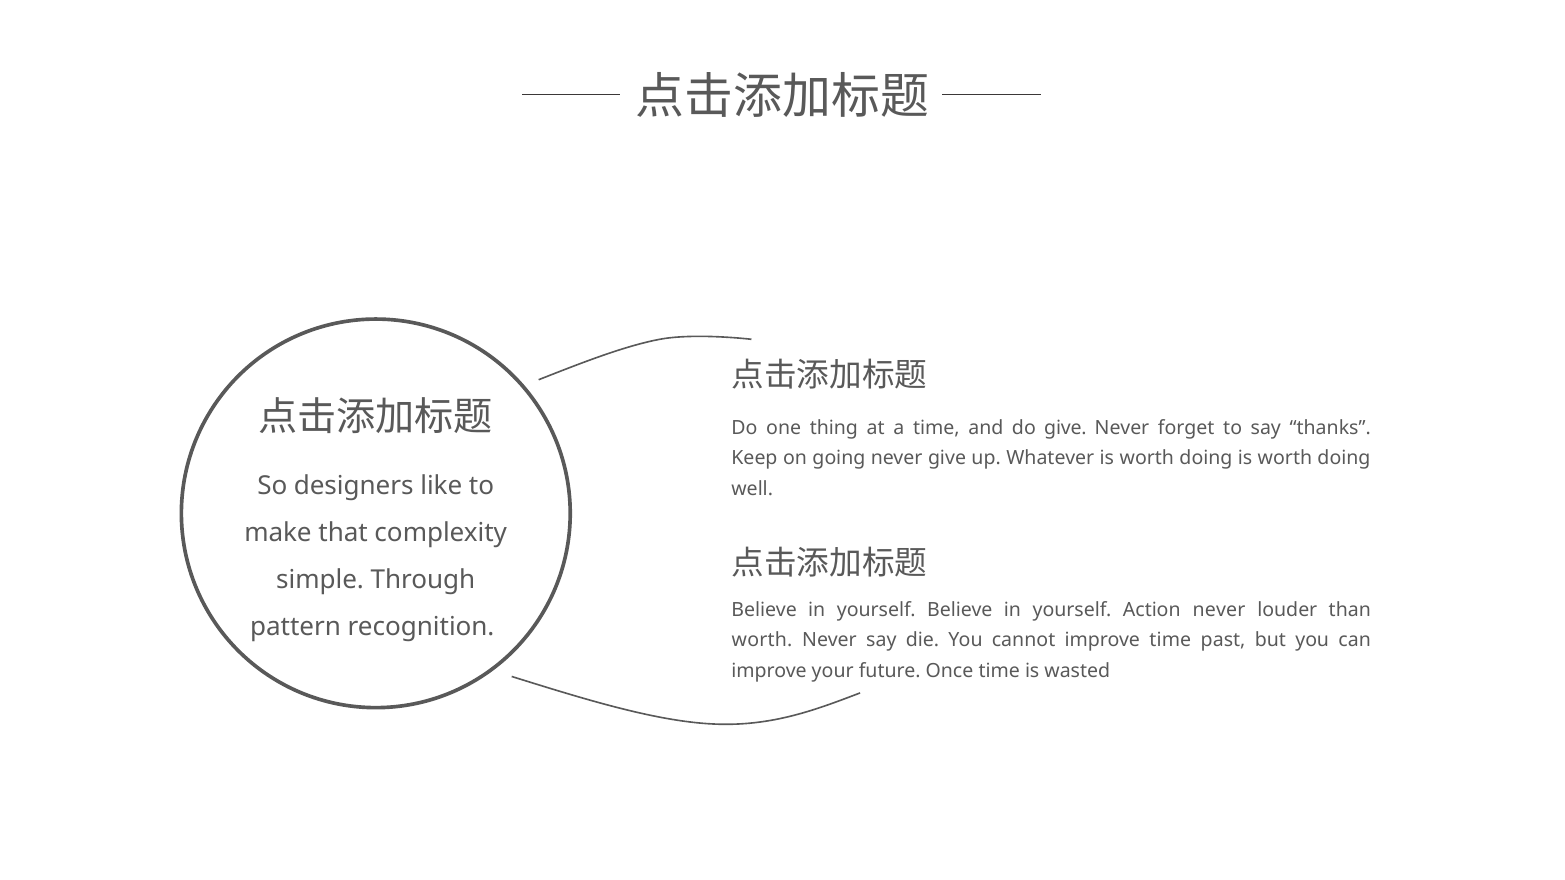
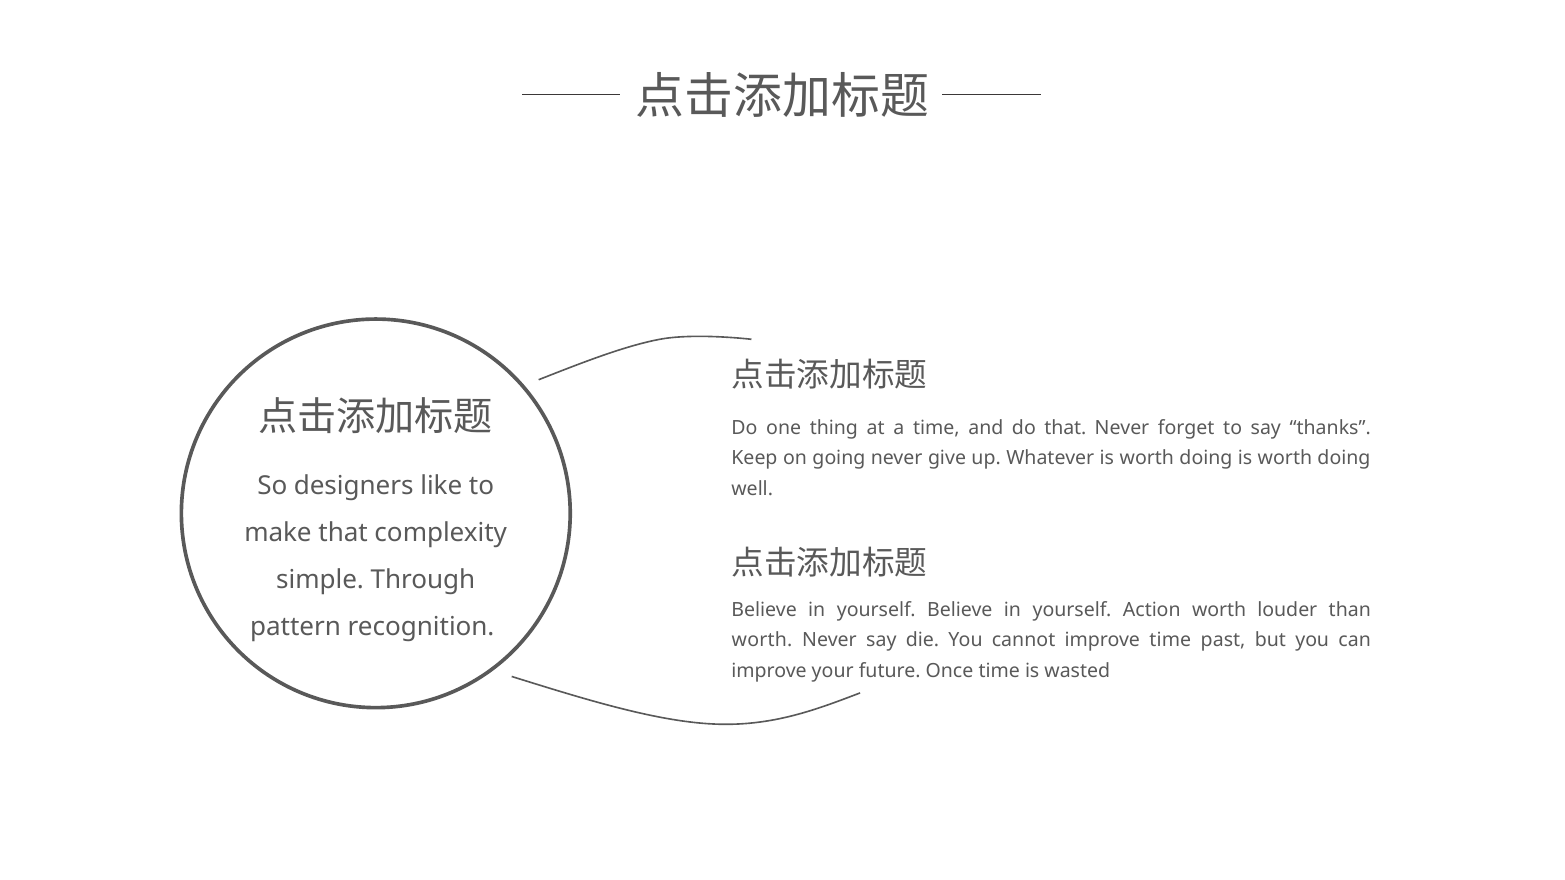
do give: give -> that
Action never: never -> worth
